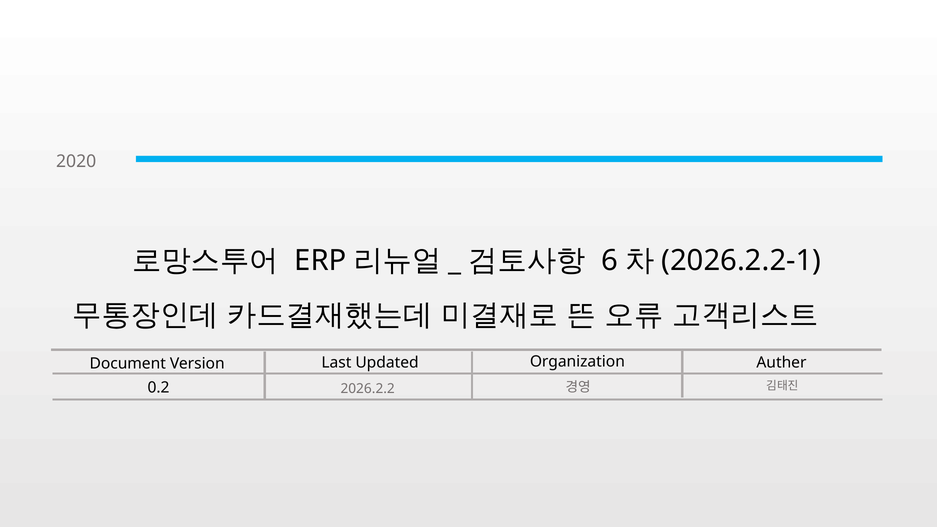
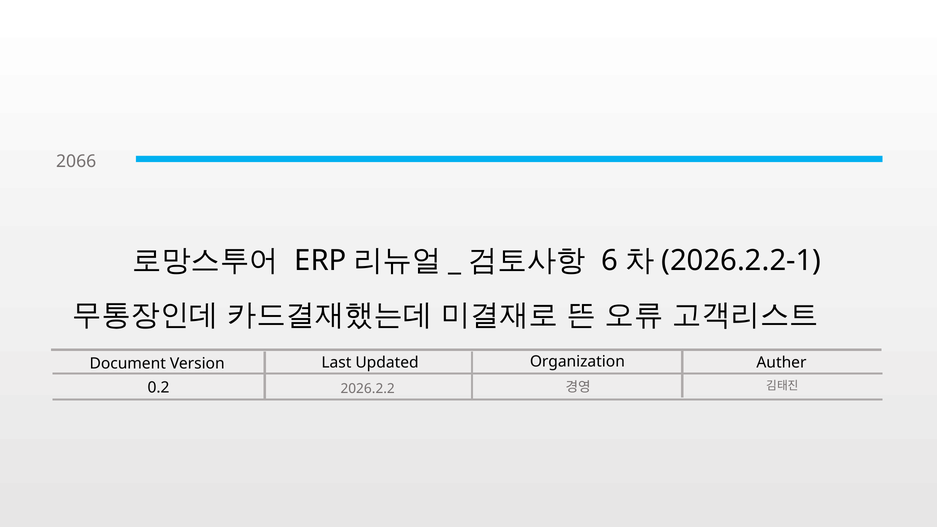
2020: 2020 -> 2066
